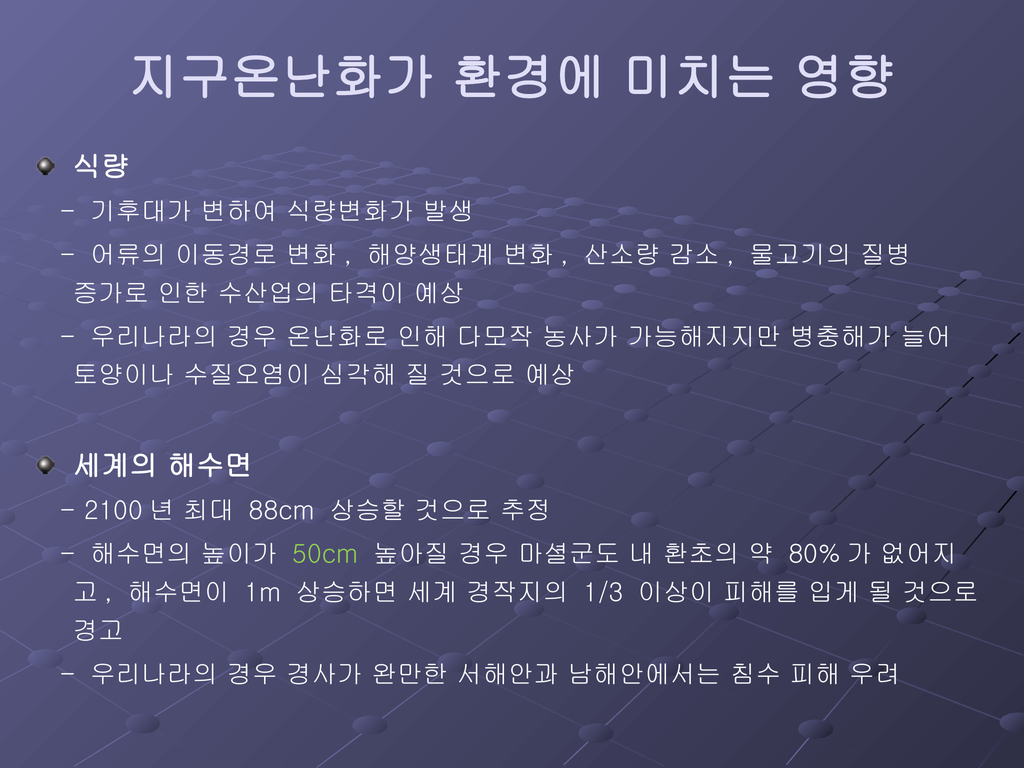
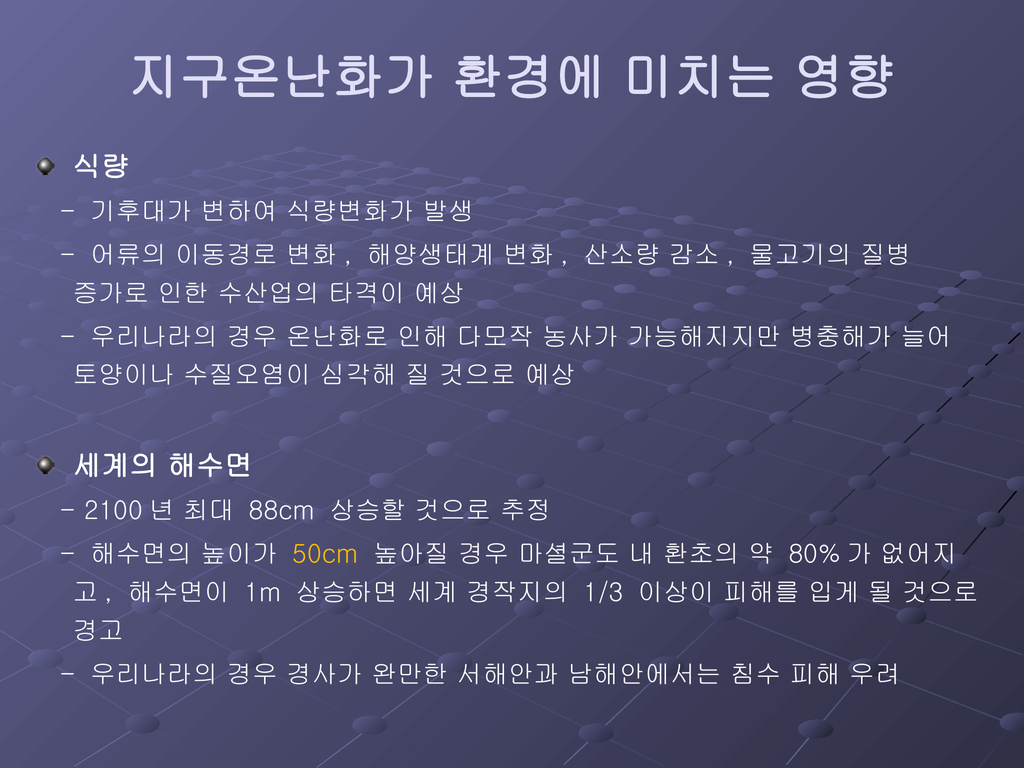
50cm colour: light green -> yellow
